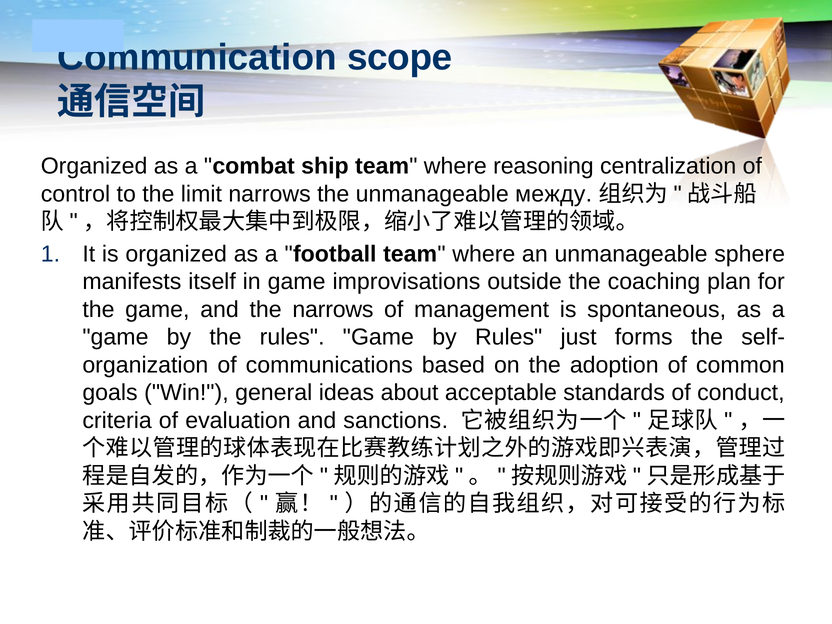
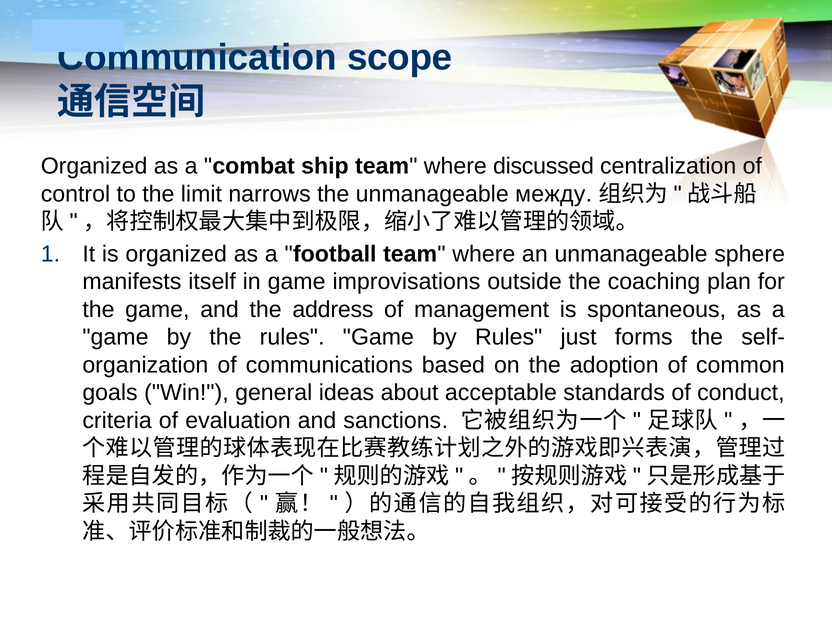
reasoning: reasoning -> discussed
the narrows: narrows -> address
